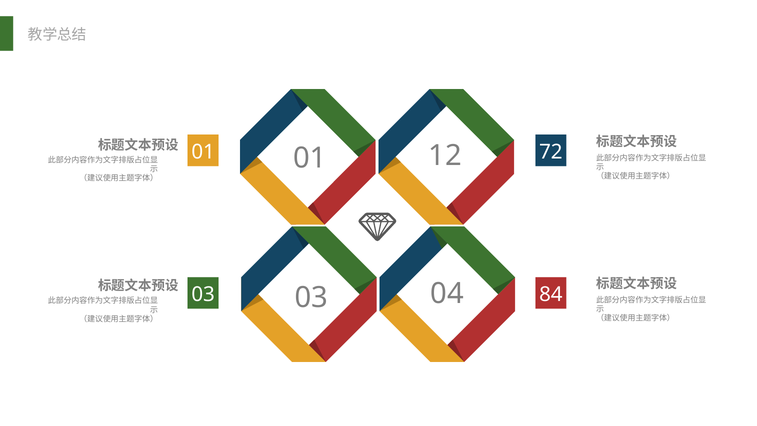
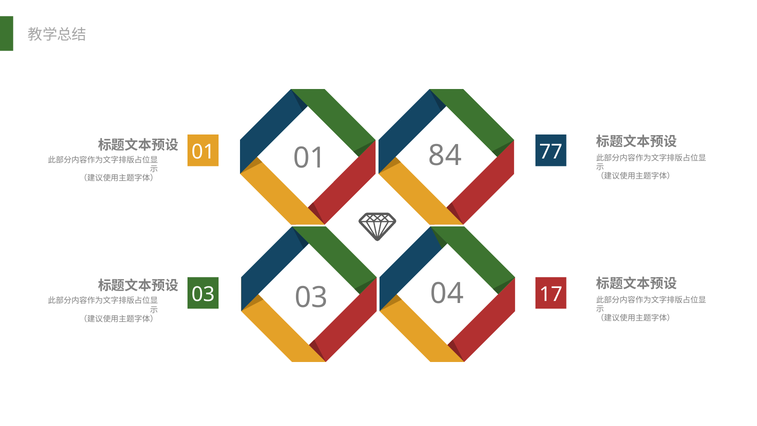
72: 72 -> 77
12: 12 -> 84
84: 84 -> 17
